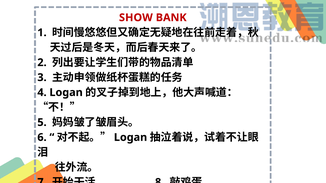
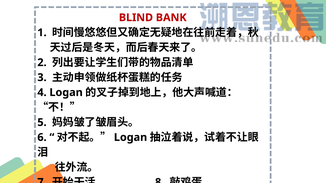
SHOW: SHOW -> BLIND
